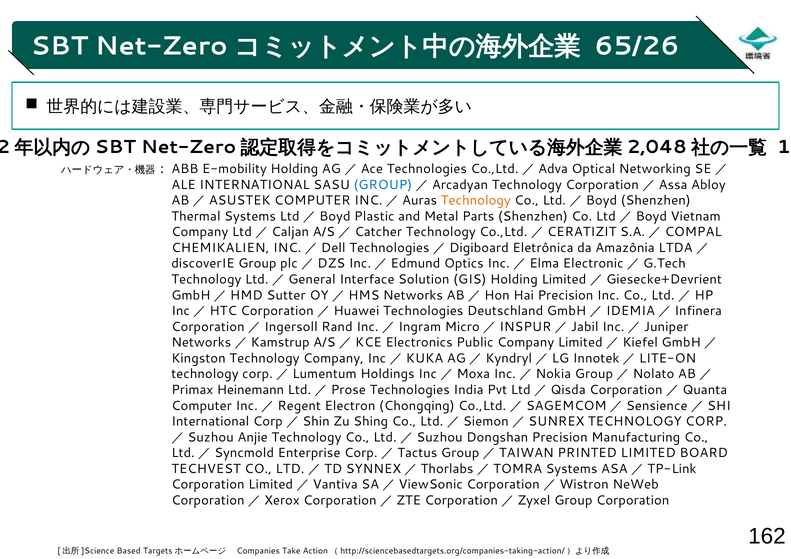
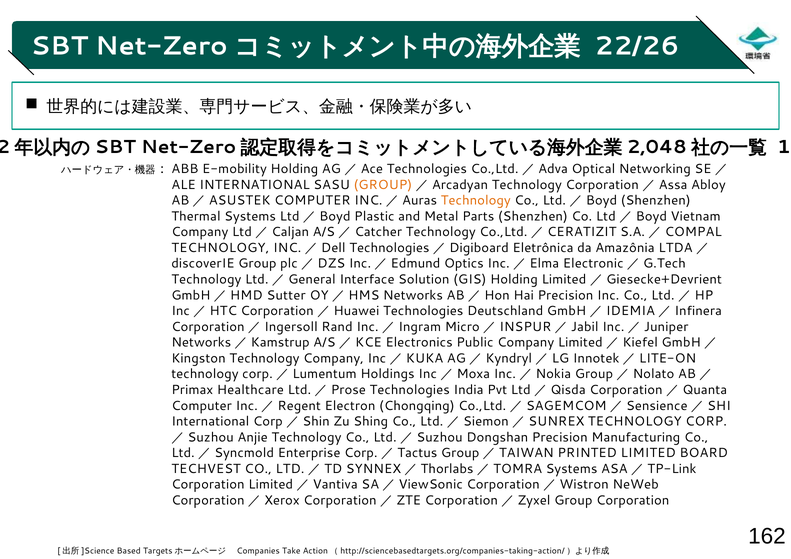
65/26: 65/26 -> 22/26
GROUP at (383, 185) colour: blue -> orange
CHEMIKALIEN at (220, 248): CHEMIKALIEN -> TECHNOLOGY
Heinemann: Heinemann -> Healthcare
